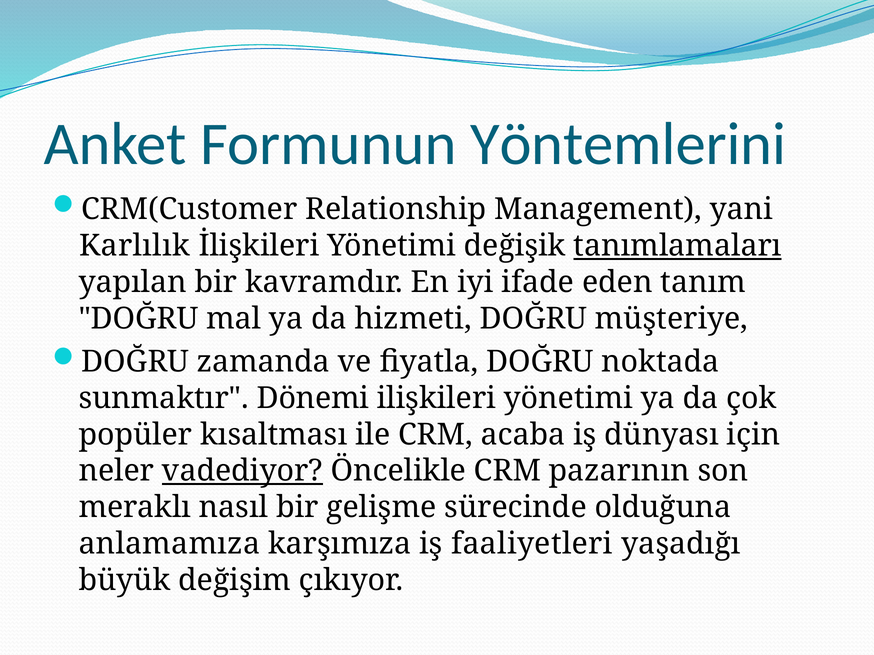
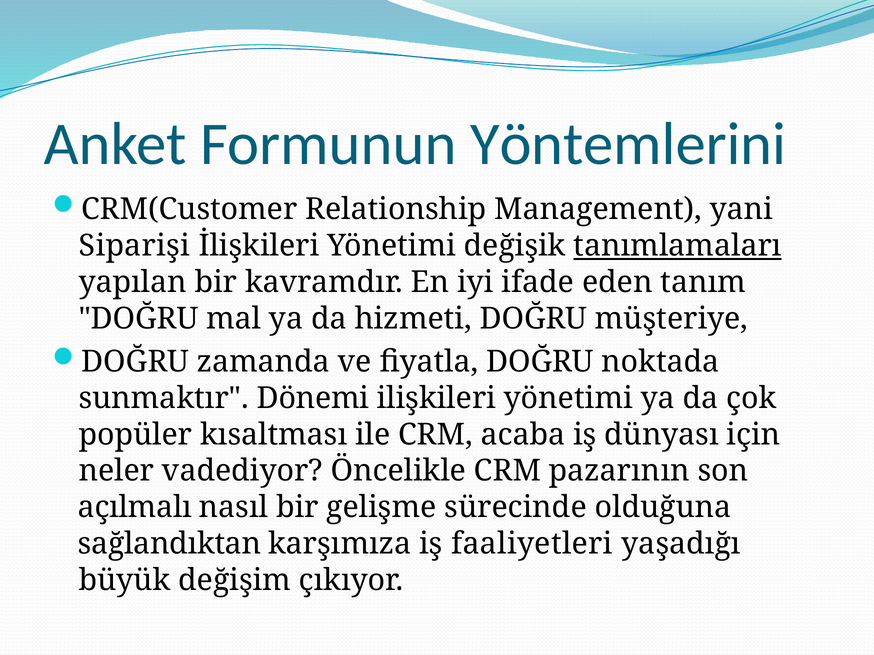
Karlılık: Karlılık -> Siparişi
vadediyor underline: present -> none
meraklı: meraklı -> açılmalı
anlamamıza: anlamamıza -> sağlandıktan
